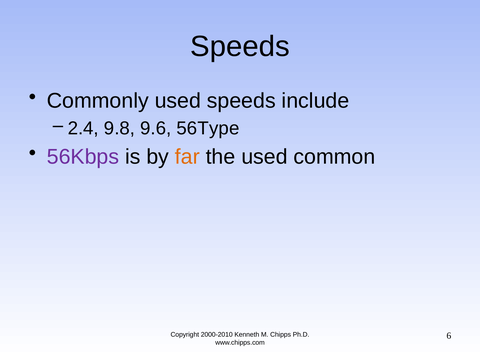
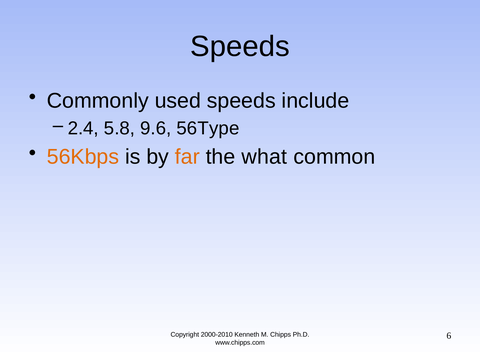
9.8: 9.8 -> 5.8
56Kbps colour: purple -> orange
the used: used -> what
